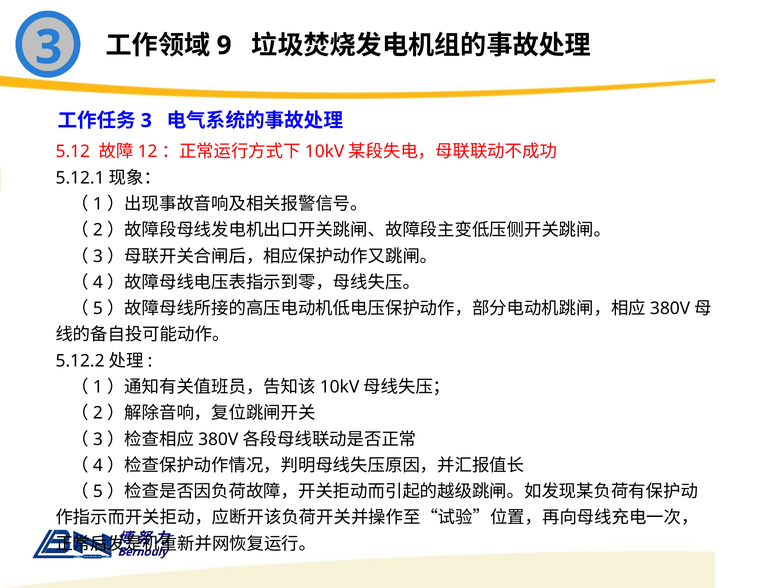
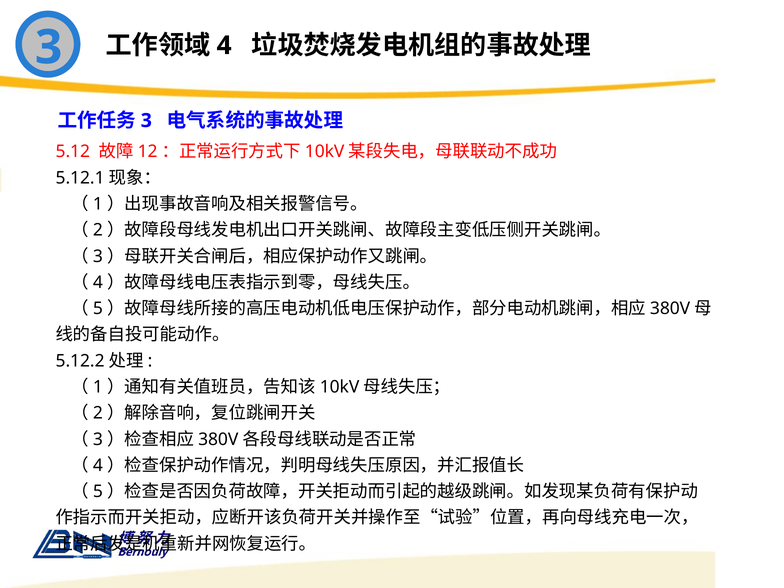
9: 9 -> 4
